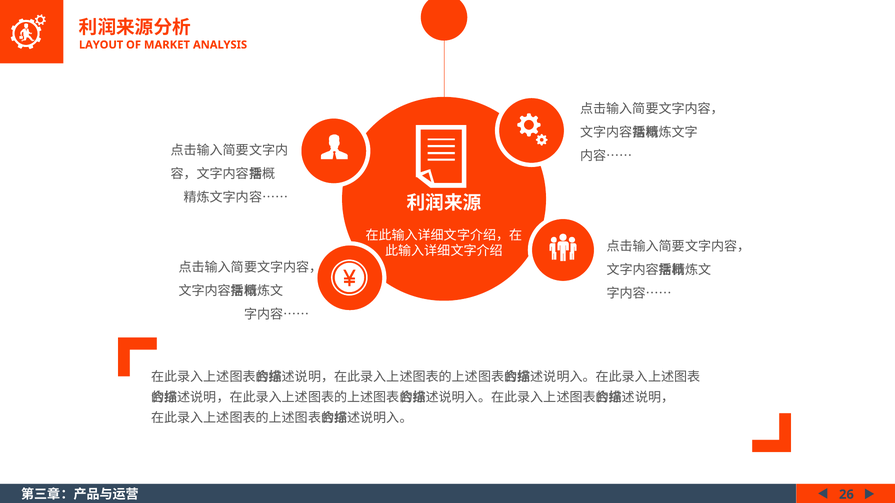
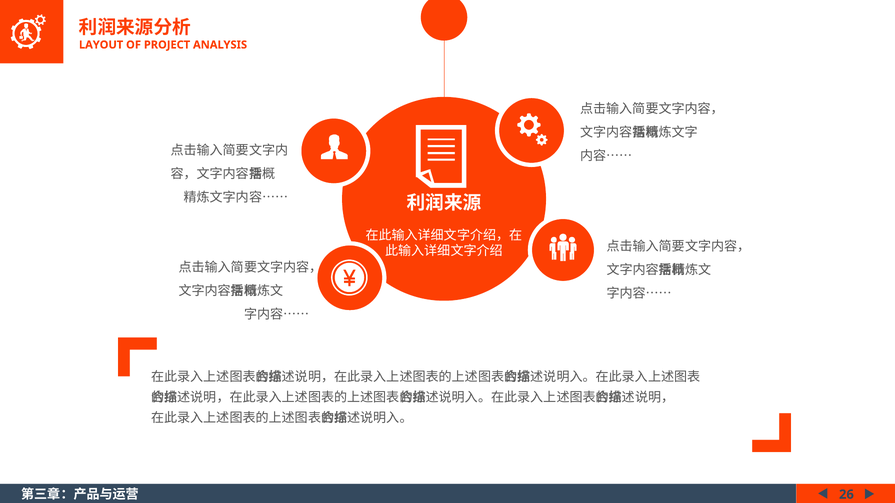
MARKET: MARKET -> PROJECT
